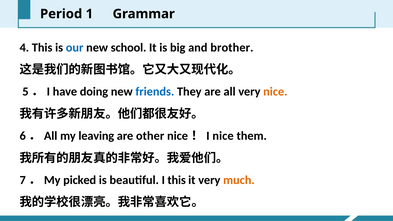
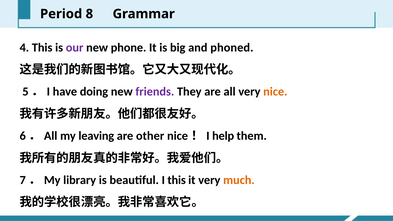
1: 1 -> 8
our colour: blue -> purple
school: school -> phone
brother: brother -> phoned
friends colour: blue -> purple
nice at (223, 136): nice -> help
picked: picked -> library
